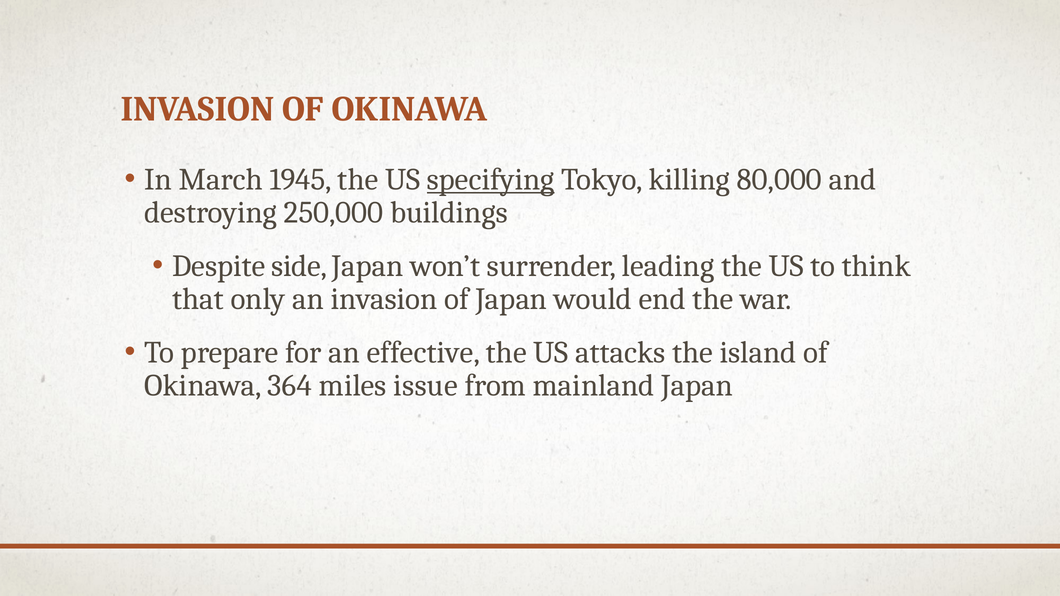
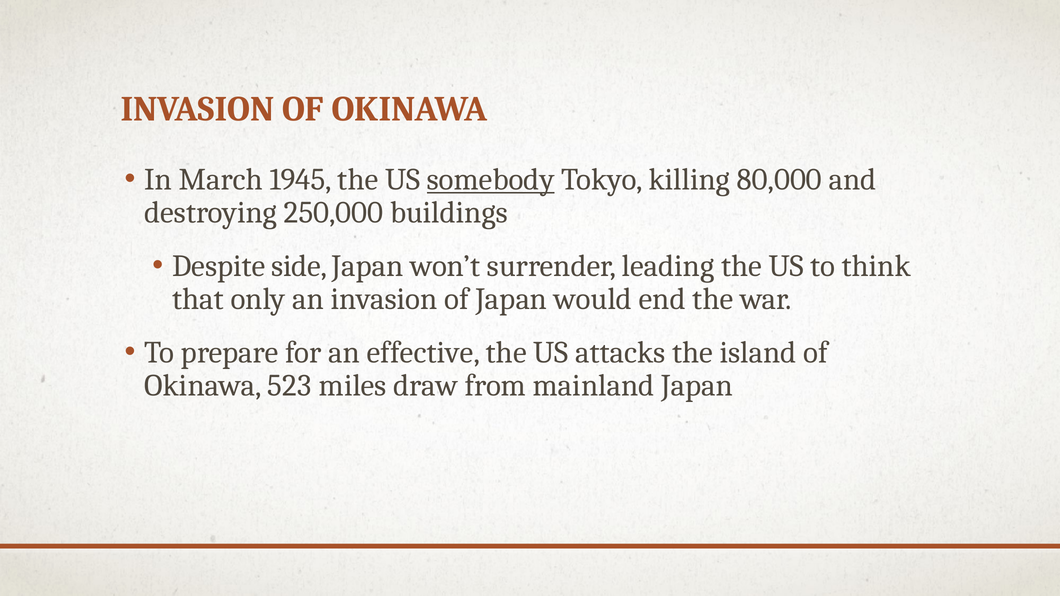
specifying: specifying -> somebody
364: 364 -> 523
issue: issue -> draw
